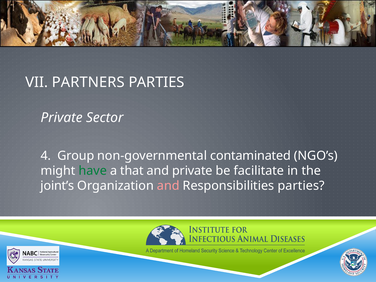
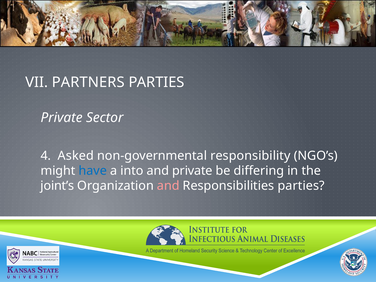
Group: Group -> Asked
contaminated: contaminated -> responsibility
have colour: green -> blue
that: that -> into
facilitate: facilitate -> differing
